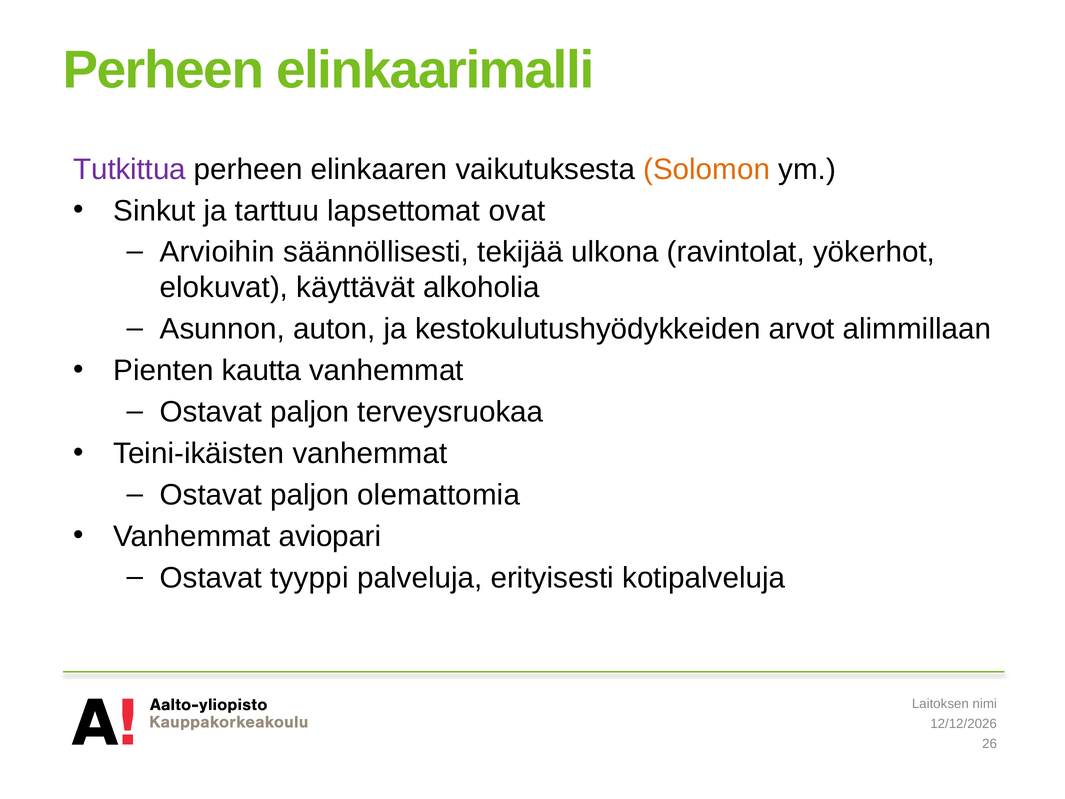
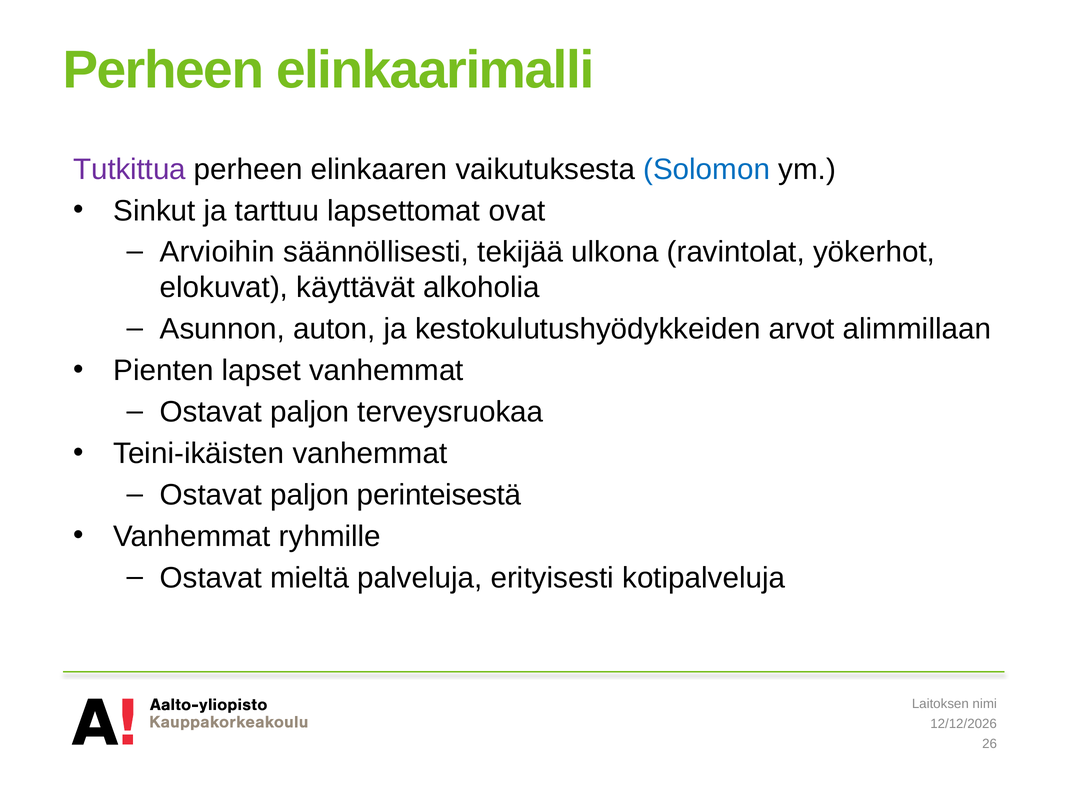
Solomon colour: orange -> blue
kautta: kautta -> lapset
olemattomia: olemattomia -> perinteisestä
aviopari: aviopari -> ryhmille
tyyppi: tyyppi -> mieltä
